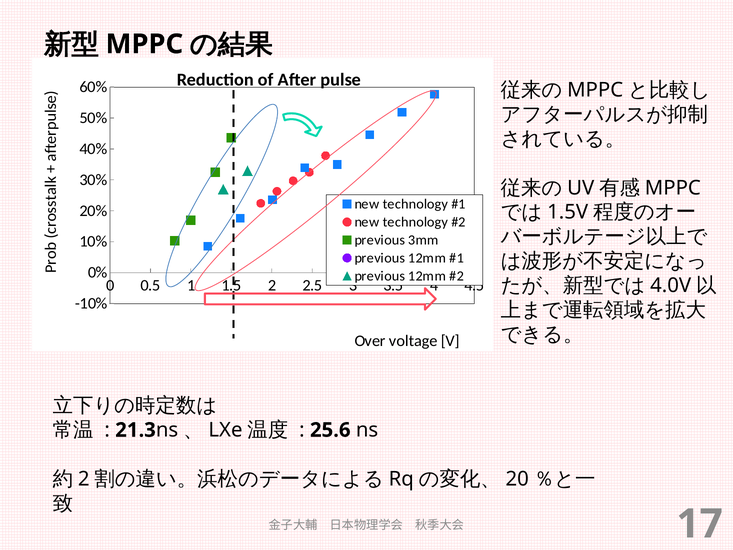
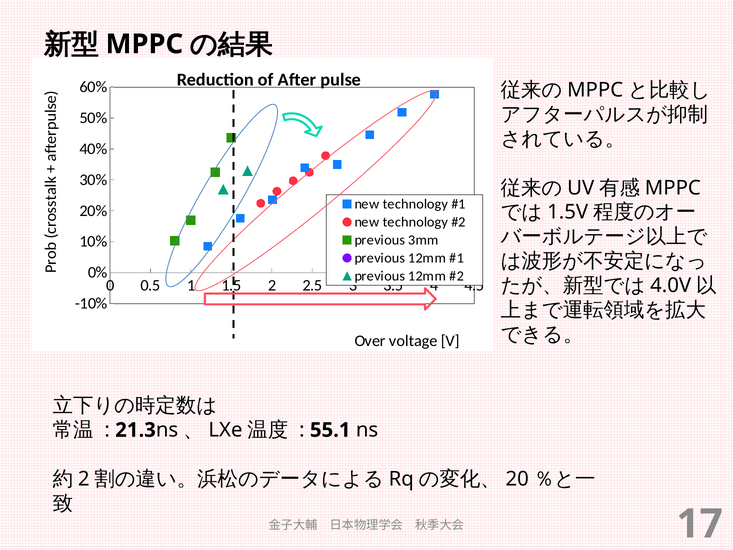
25.6: 25.6 -> 55.1
